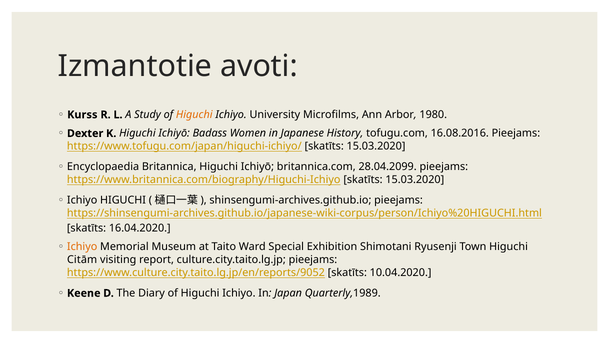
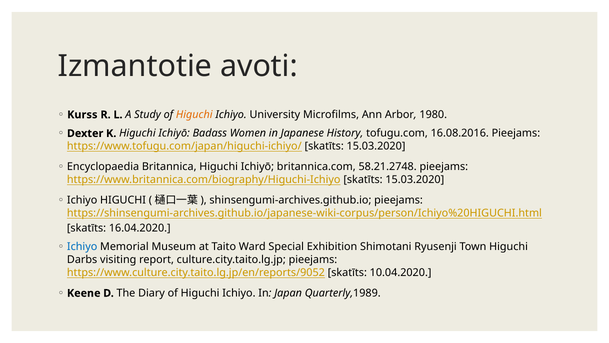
28.04.2099: 28.04.2099 -> 58.21.2748
Ichiyo at (82, 246) colour: orange -> blue
Citām: Citām -> Darbs
